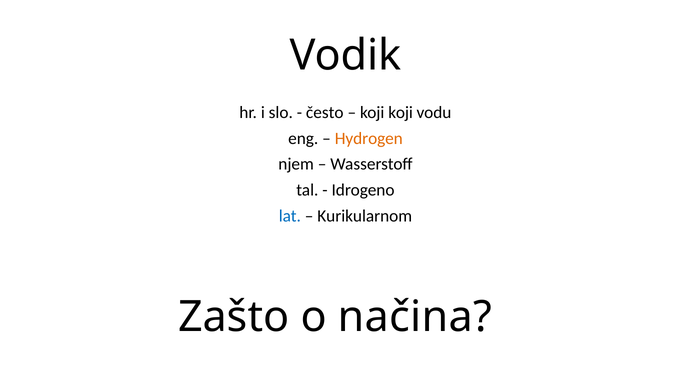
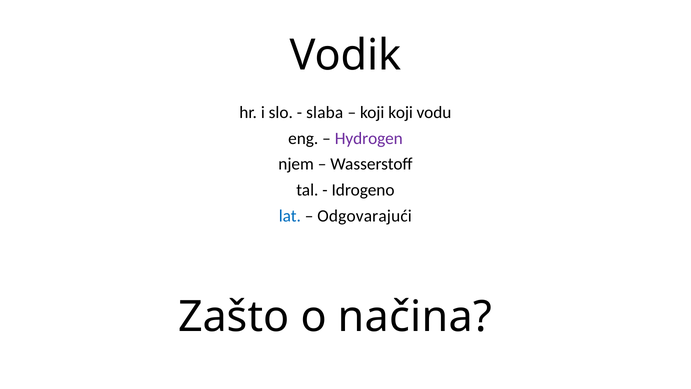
često: često -> slaba
Hydrogen colour: orange -> purple
Kurikularnom: Kurikularnom -> Odgovarajući
